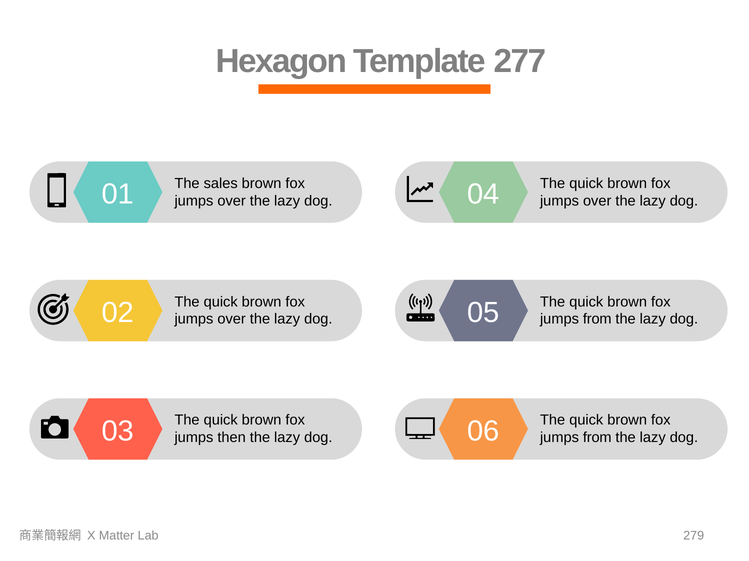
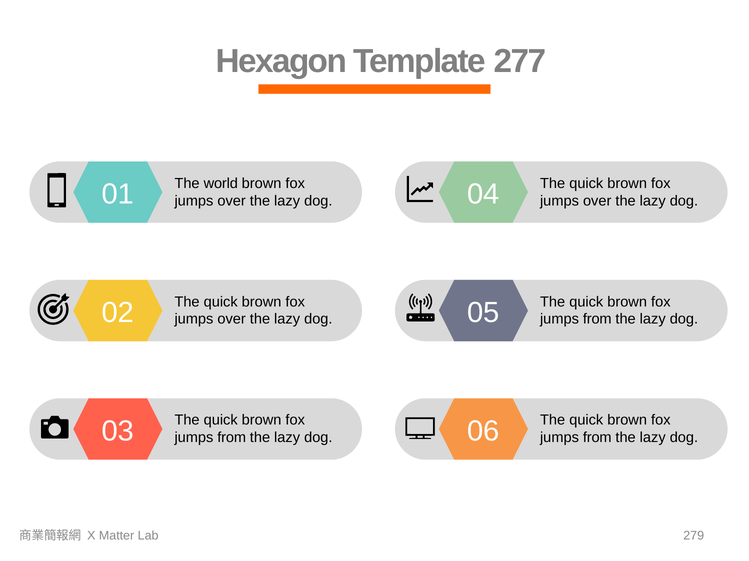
sales: sales -> world
then at (232, 438): then -> from
